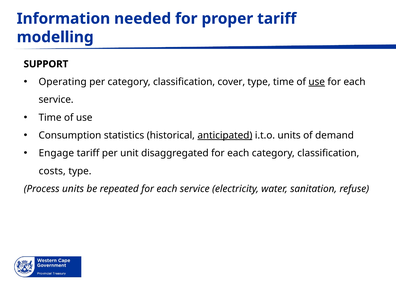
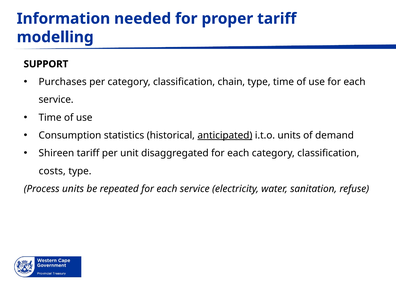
Operating: Operating -> Purchases
cover: cover -> chain
use at (317, 82) underline: present -> none
Engage: Engage -> Shireen
